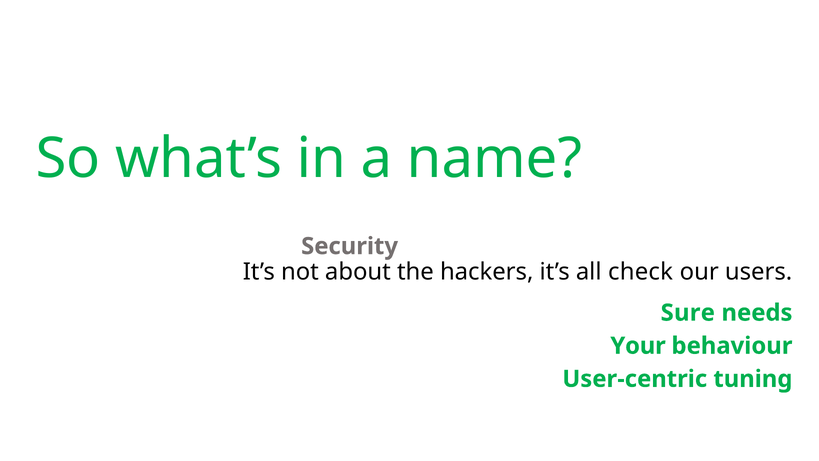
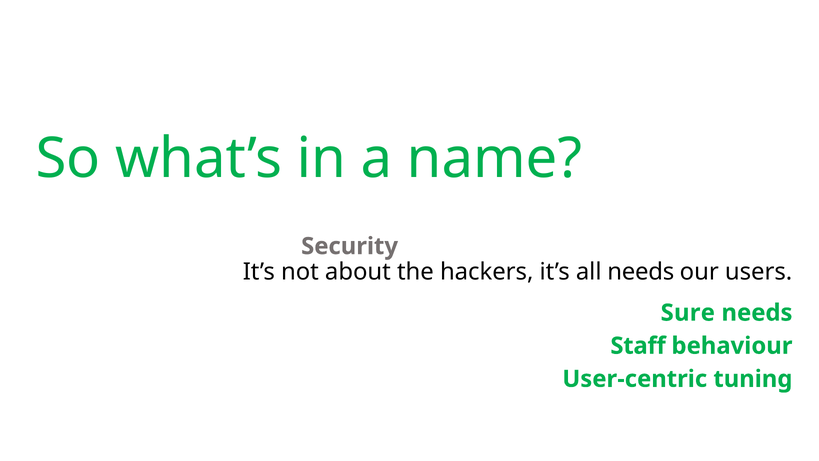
all check: check -> needs
Your: Your -> Staff
